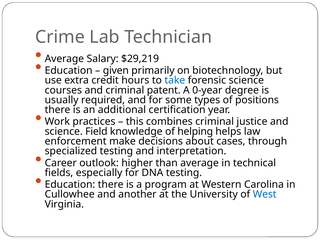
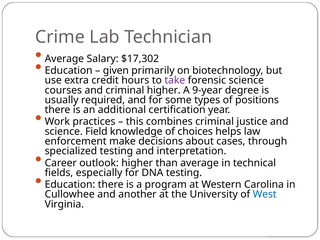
$29,219: $29,219 -> $17,302
take colour: blue -> purple
criminal patent: patent -> higher
0-year: 0-year -> 9-year
helping: helping -> choices
